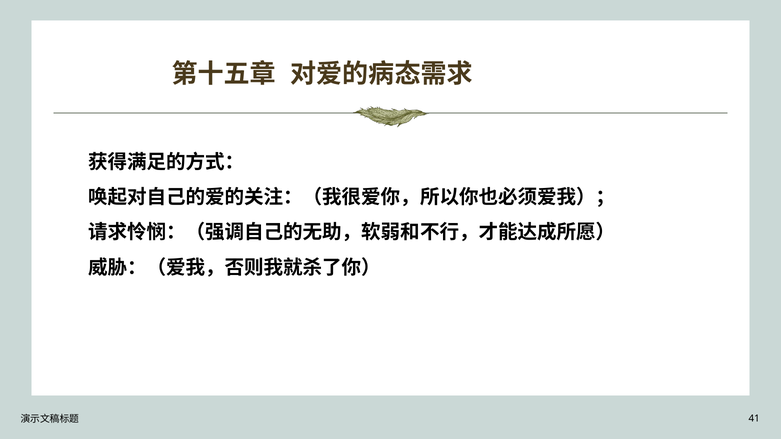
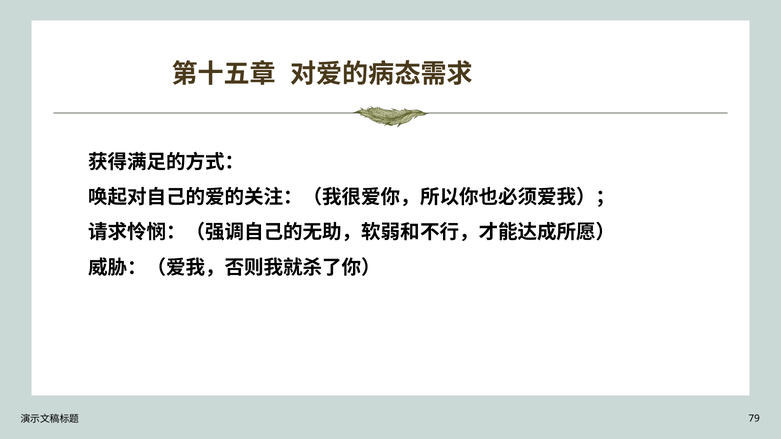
41: 41 -> 79
